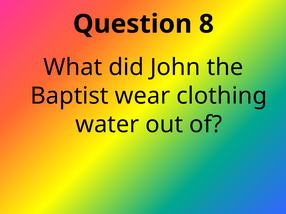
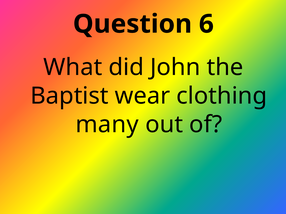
8: 8 -> 6
water: water -> many
